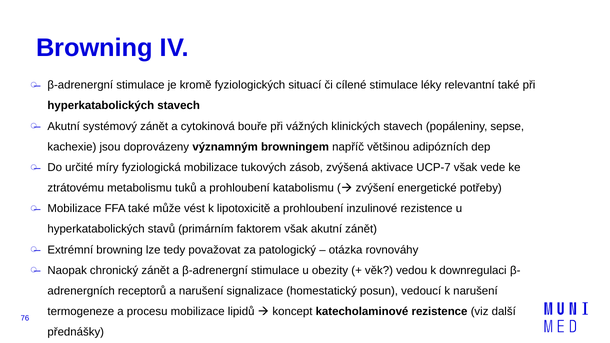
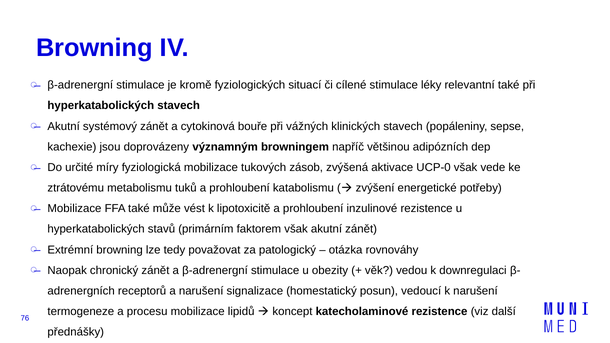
UCP-7: UCP-7 -> UCP-0
